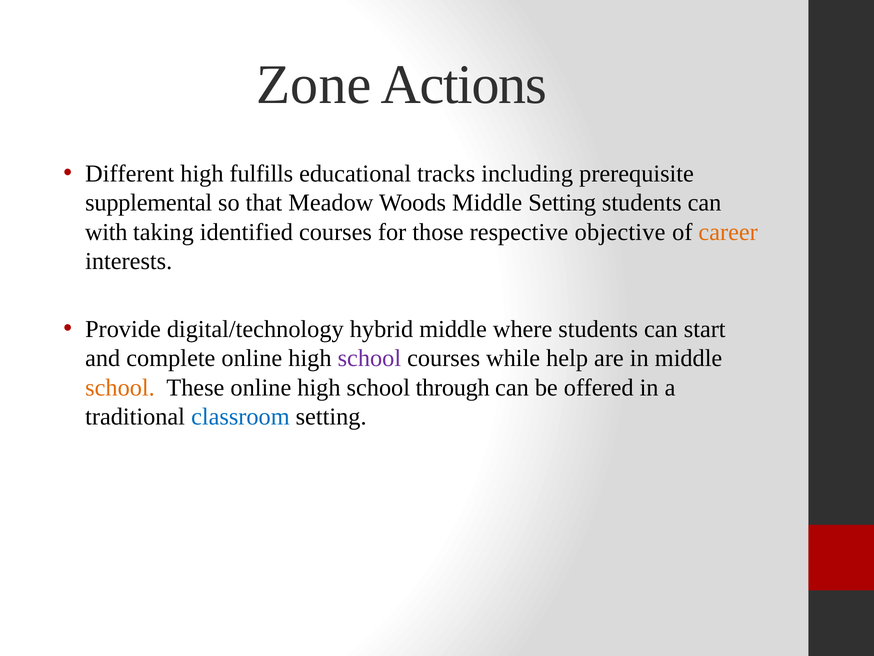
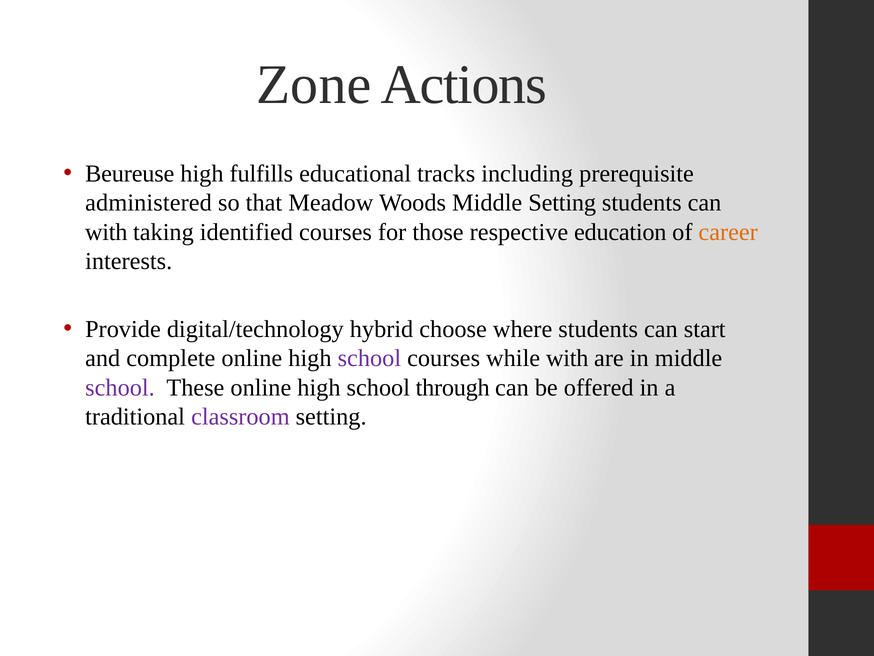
Different: Different -> Beureuse
supplemental: supplemental -> administered
objective: objective -> education
hybrid middle: middle -> choose
while help: help -> with
school at (120, 387) colour: orange -> purple
classroom colour: blue -> purple
